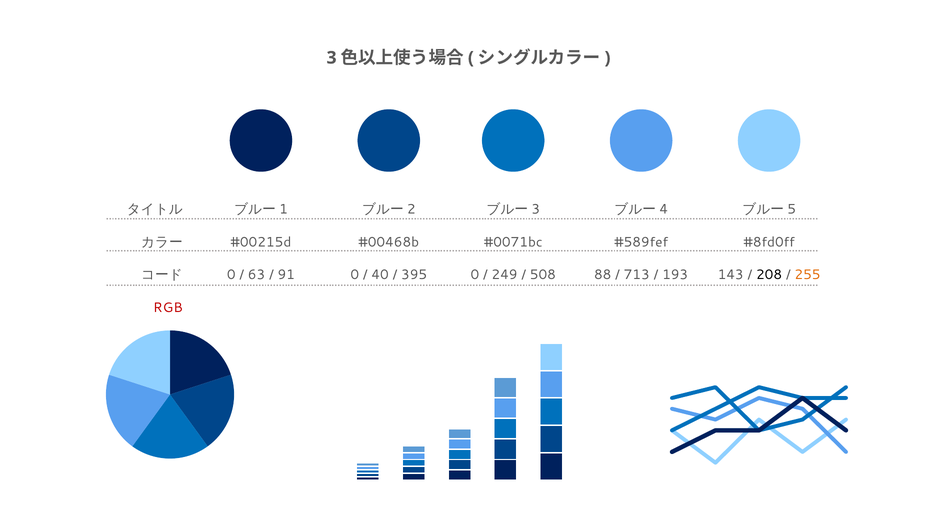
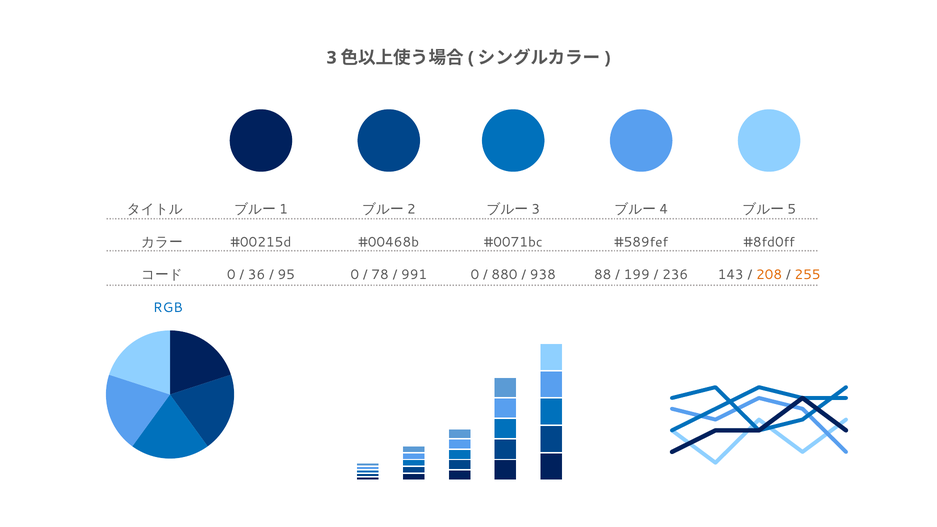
63: 63 -> 36
91: 91 -> 95
40: 40 -> 78
395: 395 -> 991
249: 249 -> 880
508: 508 -> 938
713: 713 -> 199
193: 193 -> 236
208 colour: black -> orange
RGB colour: red -> blue
